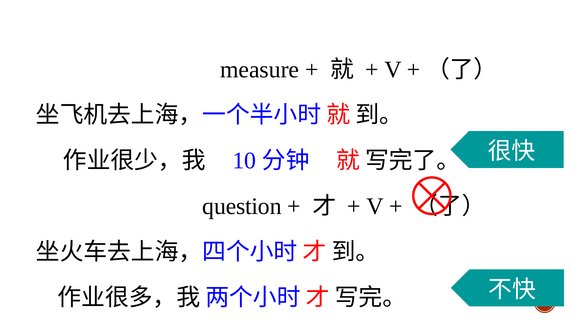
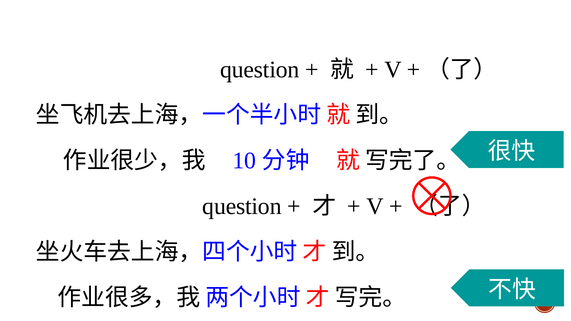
measure at (260, 70): measure -> question
